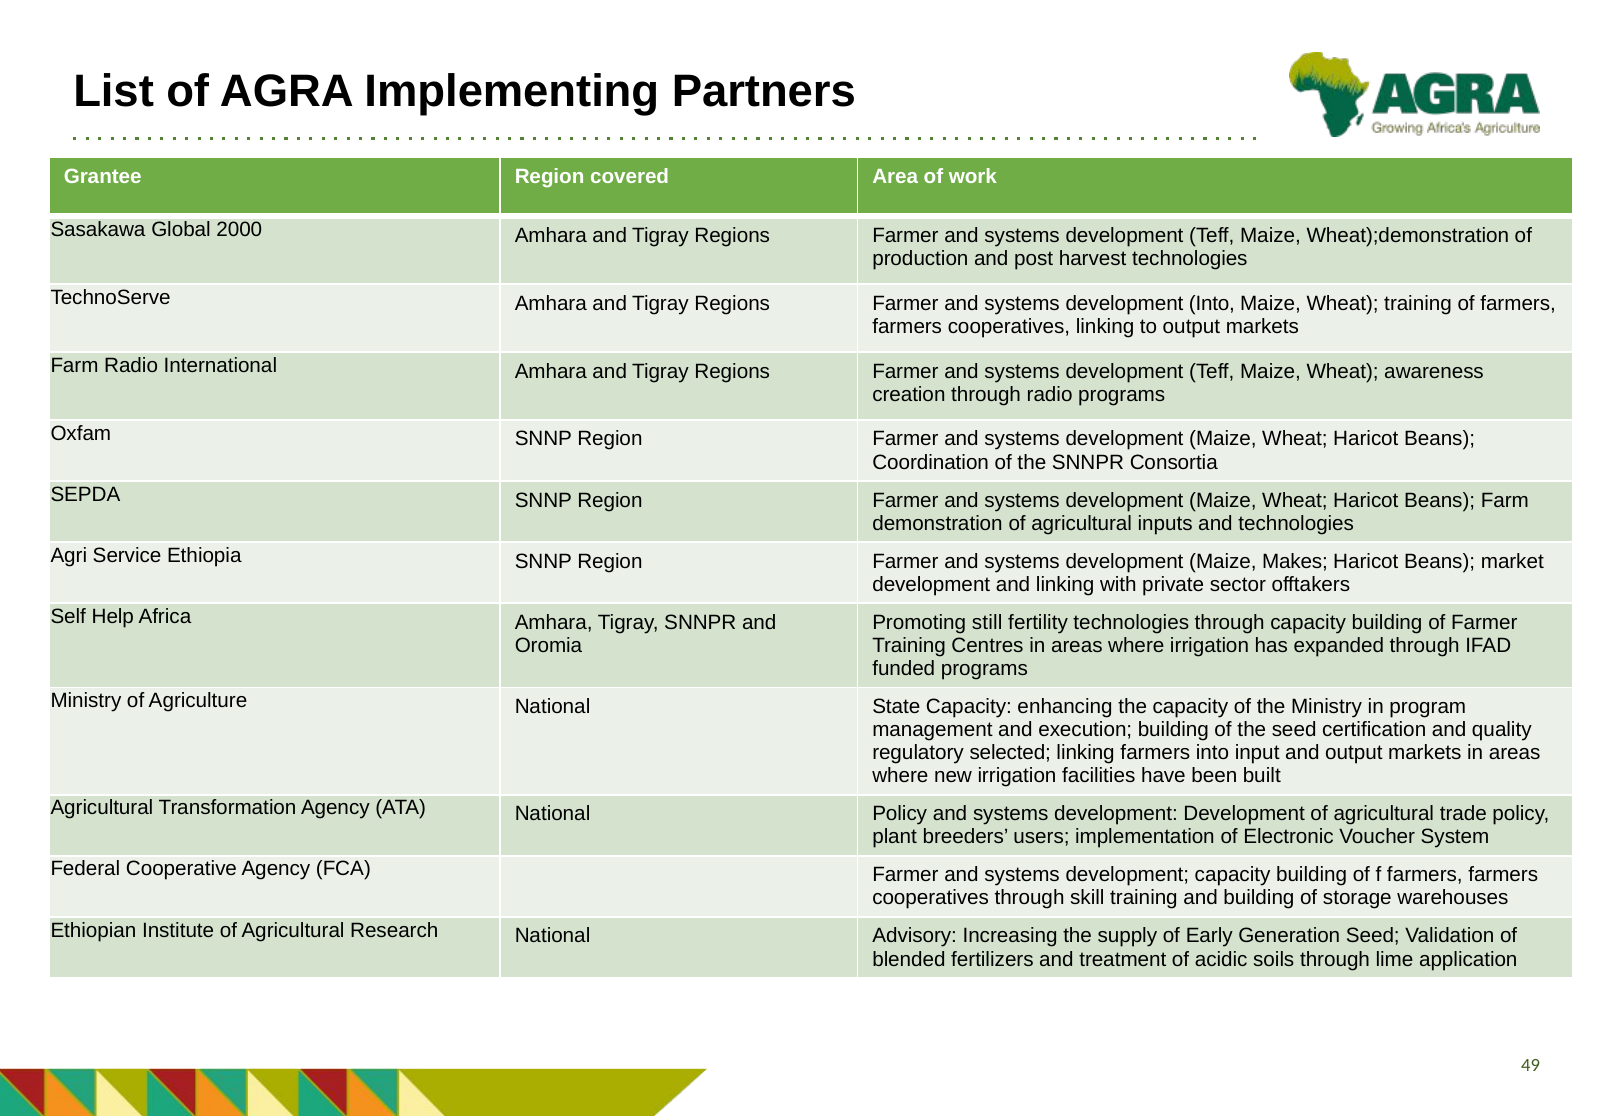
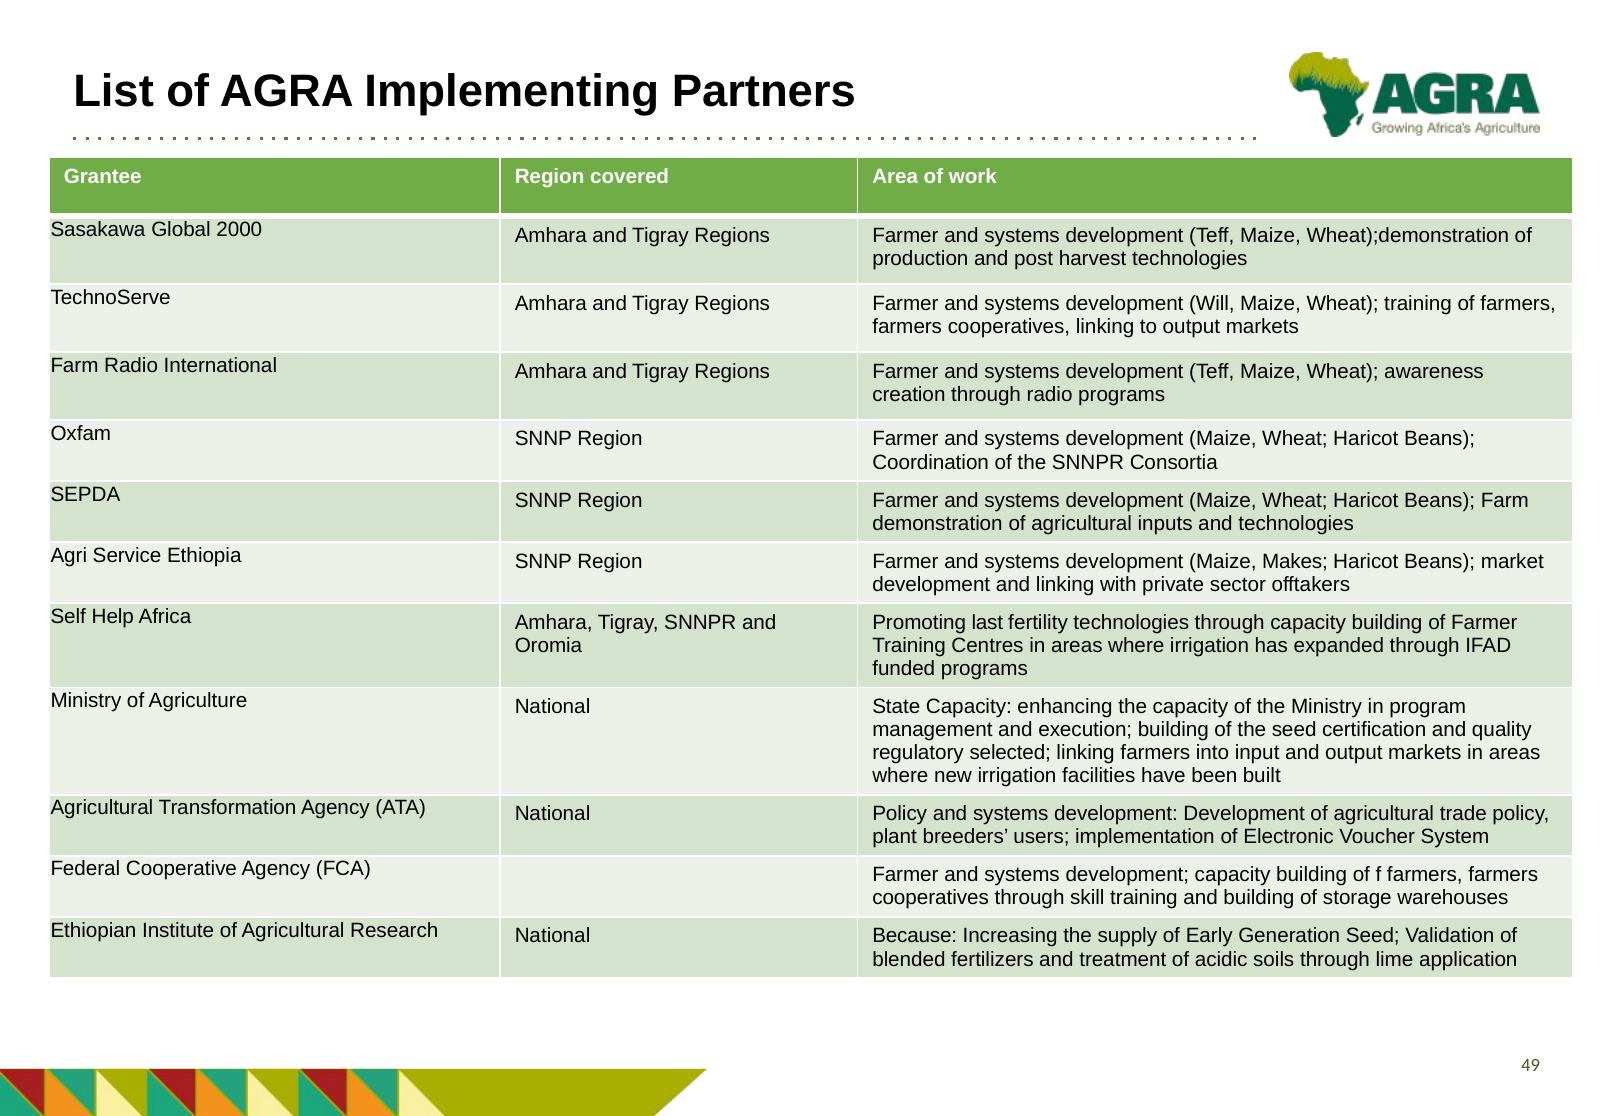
development Into: Into -> Will
still: still -> last
Advisory: Advisory -> Because
